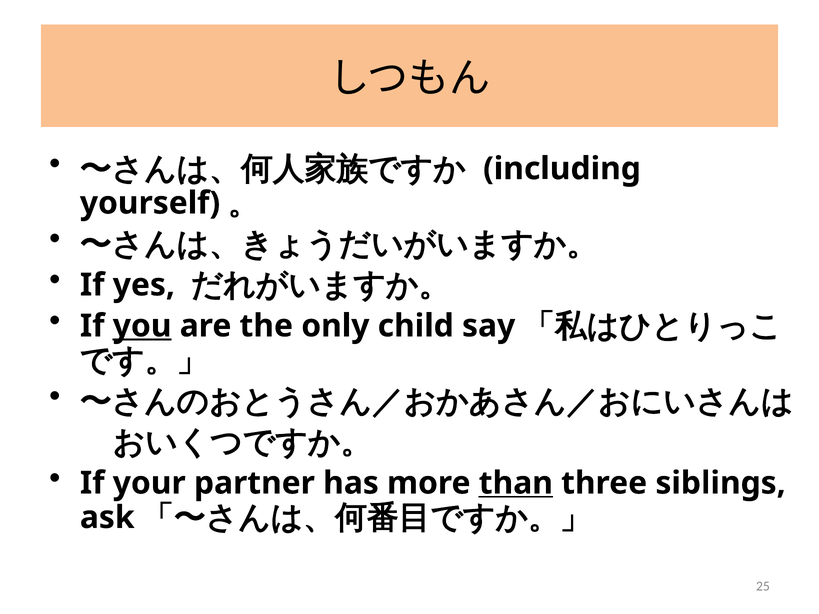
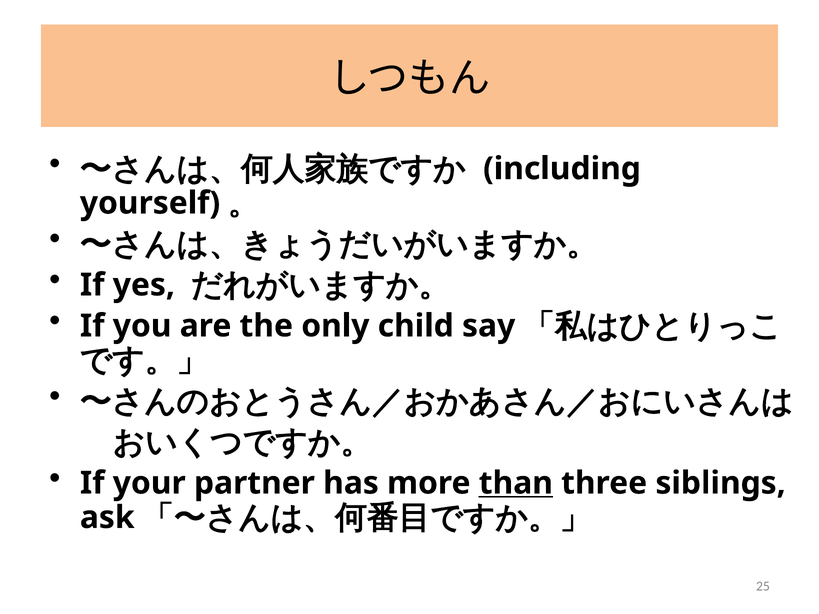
you underline: present -> none
